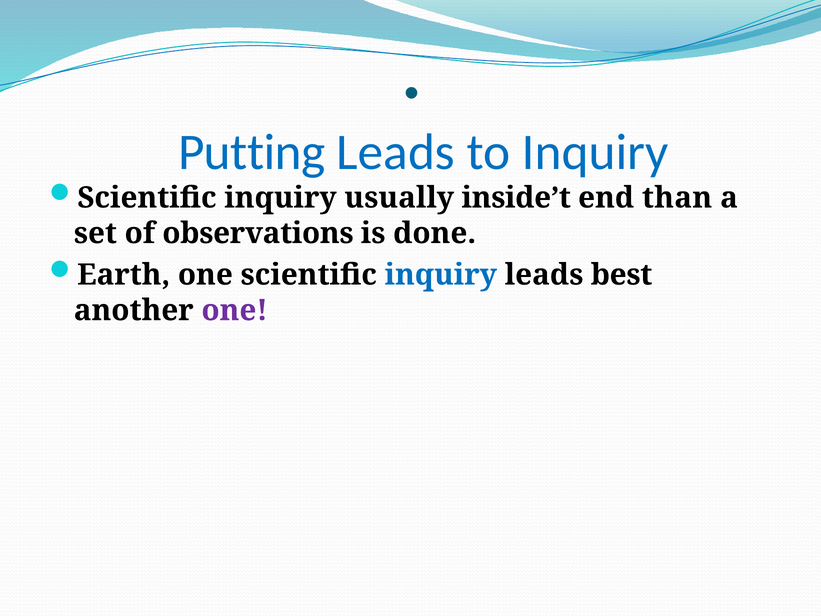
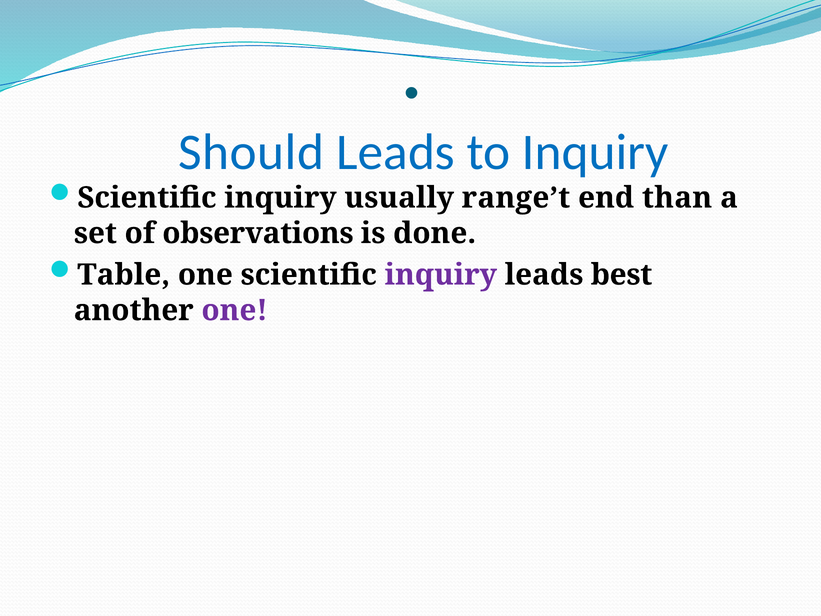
Putting: Putting -> Should
inside’t: inside’t -> range’t
Earth: Earth -> Table
inquiry at (441, 275) colour: blue -> purple
